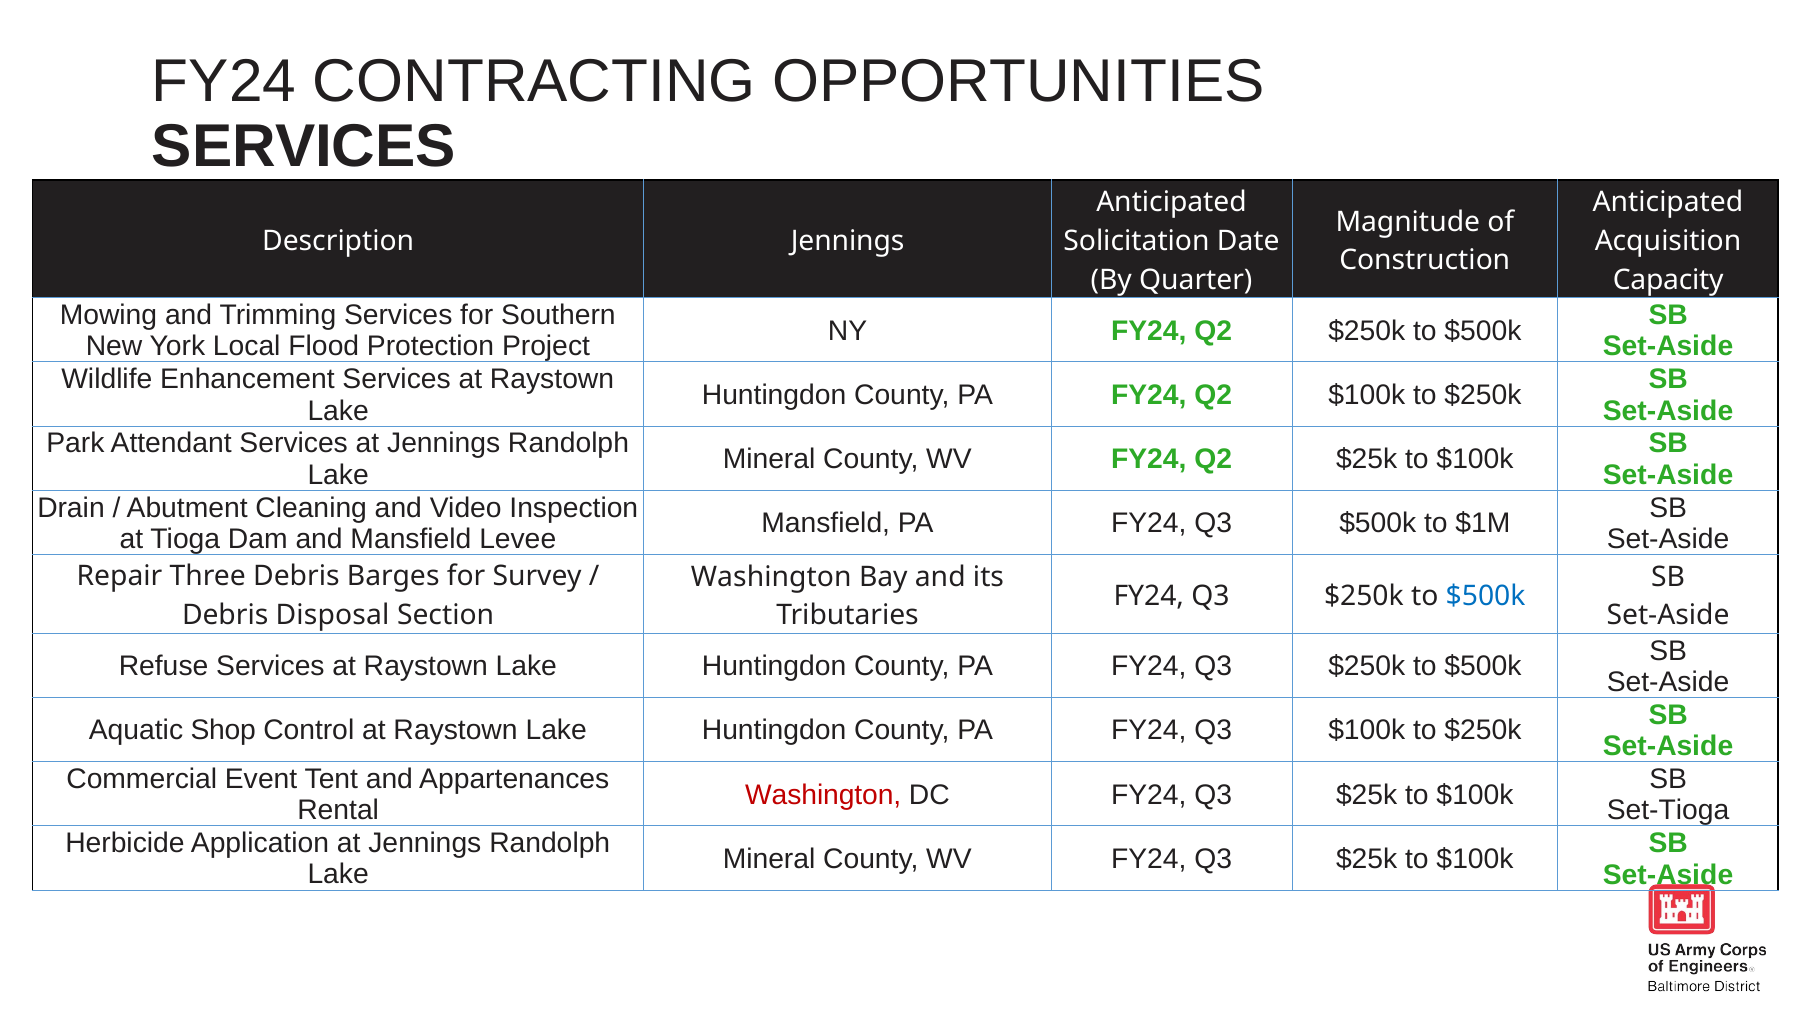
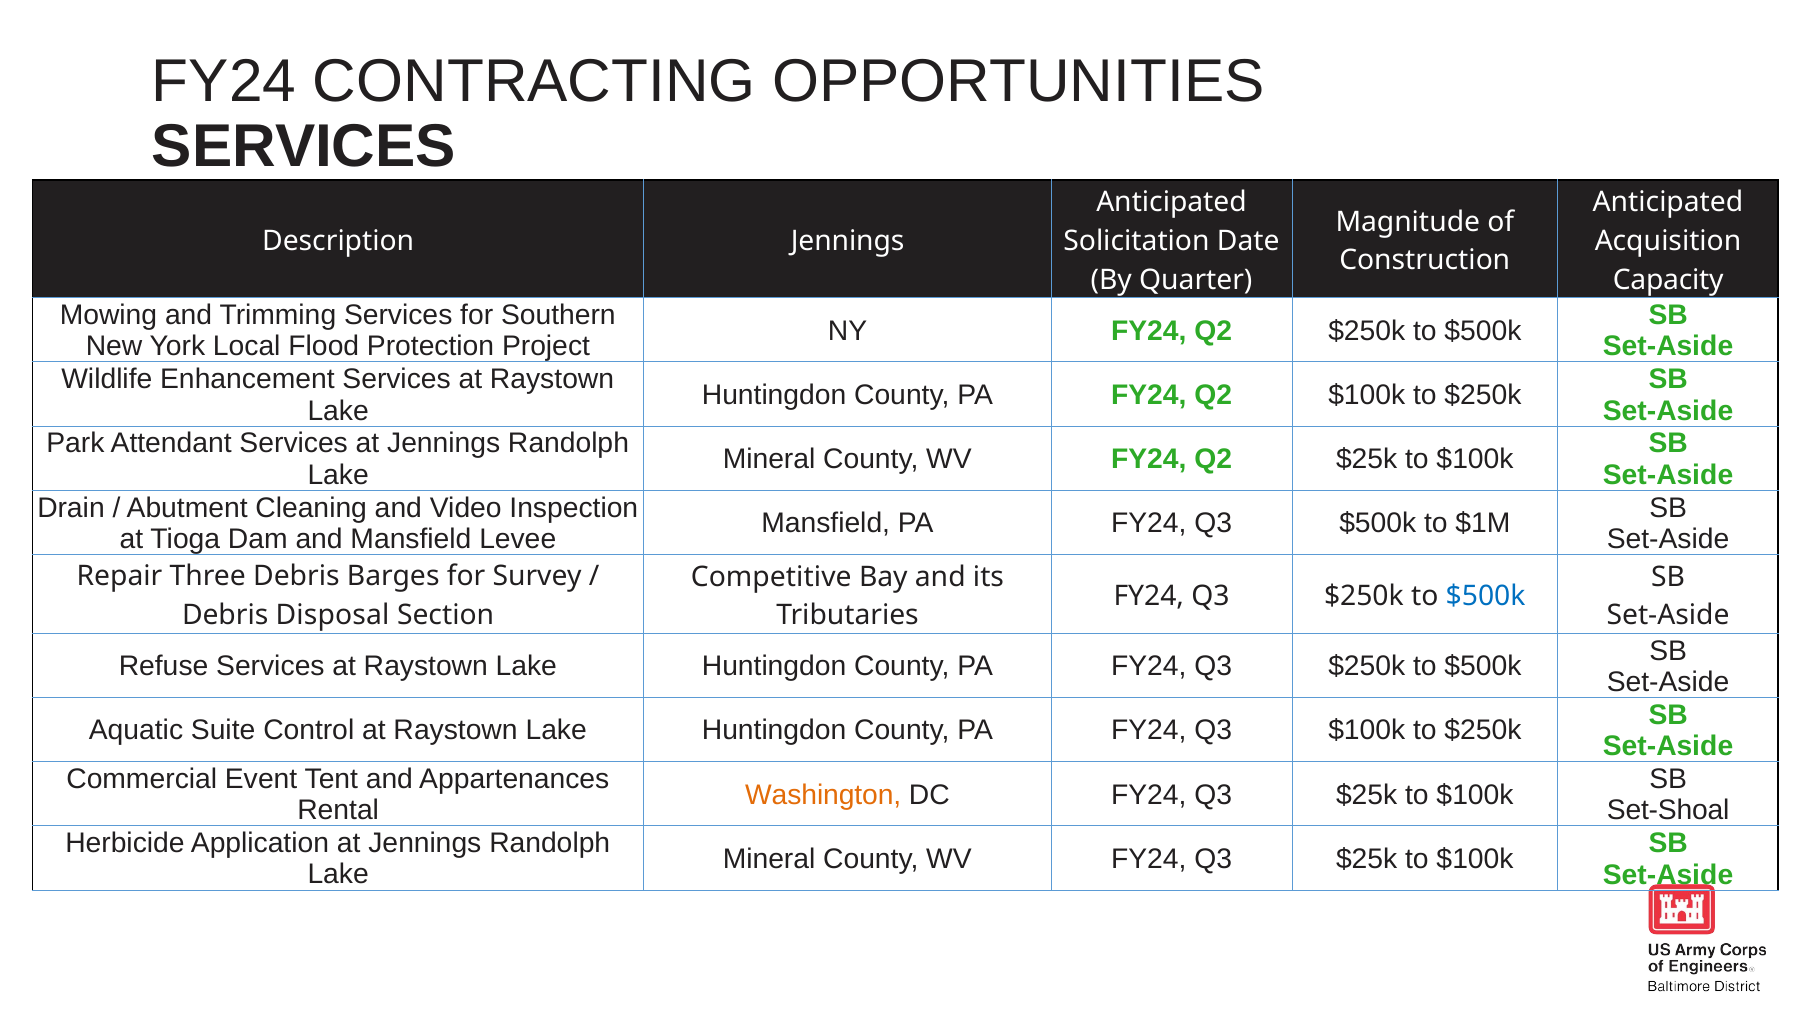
Washington at (771, 577): Washington -> Competitive
Shop: Shop -> Suite
Washington at (823, 795) colour: red -> orange
Set-Tioga: Set-Tioga -> Set-Shoal
